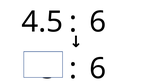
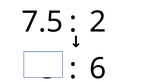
4.5: 4.5 -> 7.5
6 at (98, 22): 6 -> 2
